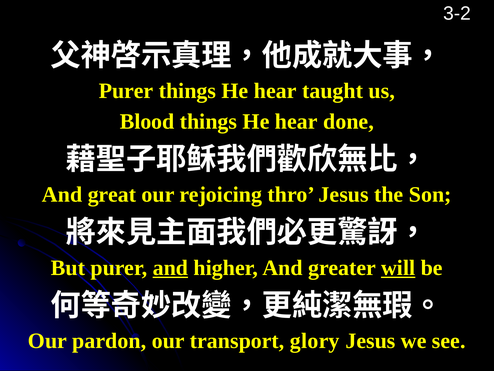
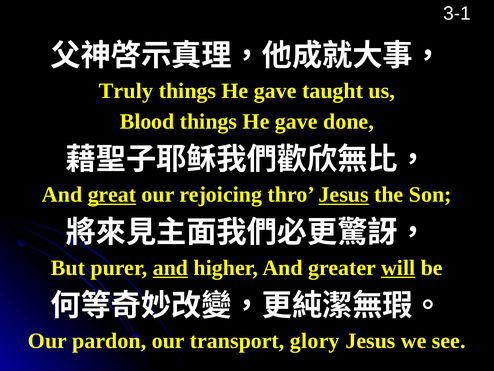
3-2: 3-2 -> 3-1
Purer at (126, 91): Purer -> Truly
hear at (275, 91): hear -> gave
hear at (296, 121): hear -> gave
great underline: none -> present
Jesus at (344, 194) underline: none -> present
